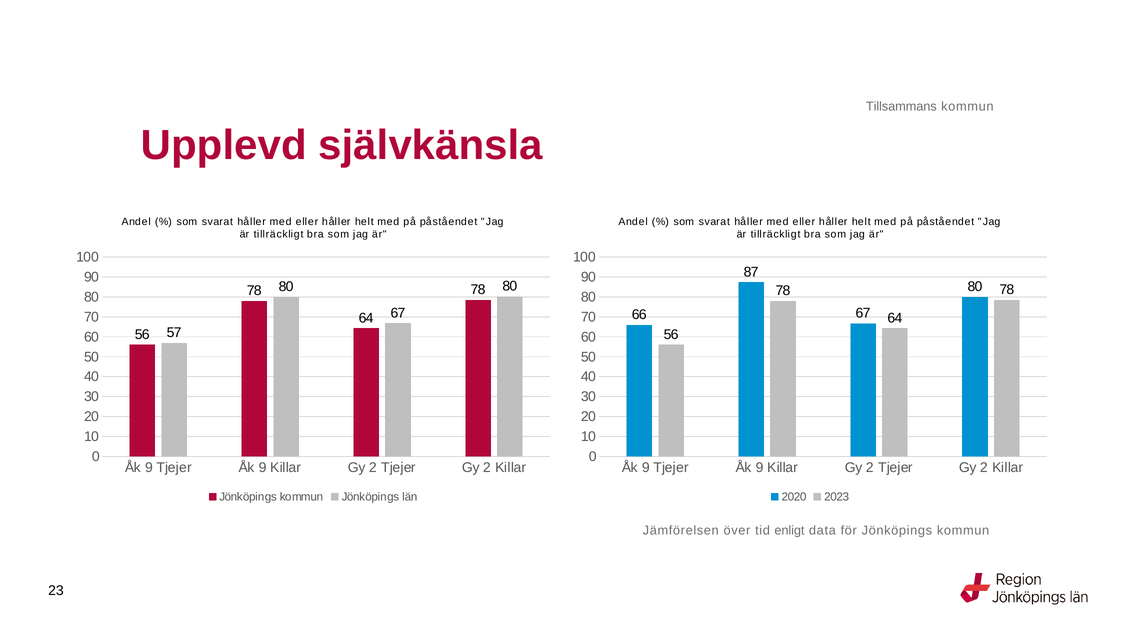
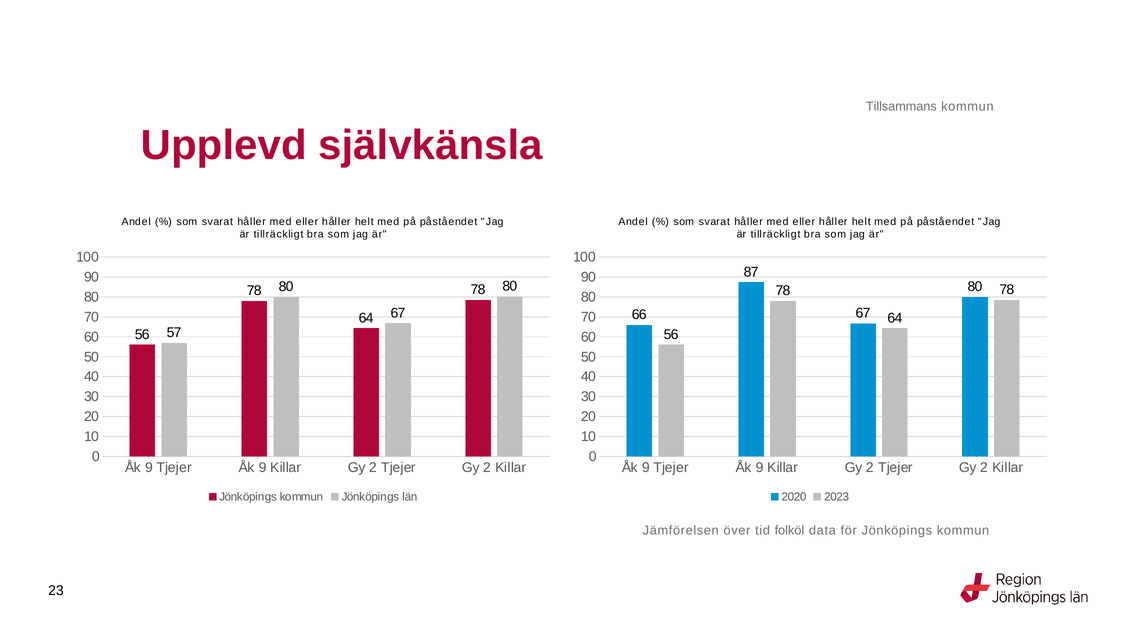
enligt: enligt -> folköl
